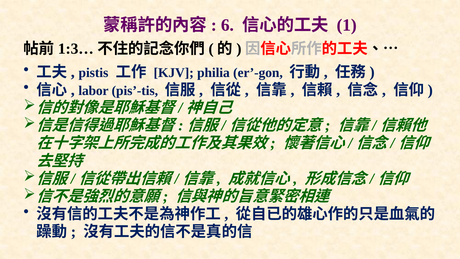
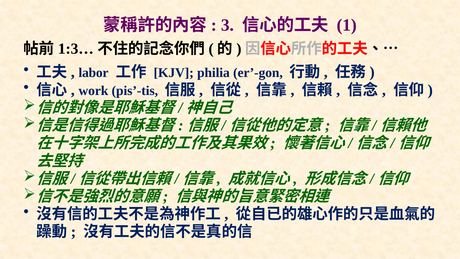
6: 6 -> 3
pistis: pistis -> labor
labor: labor -> work
